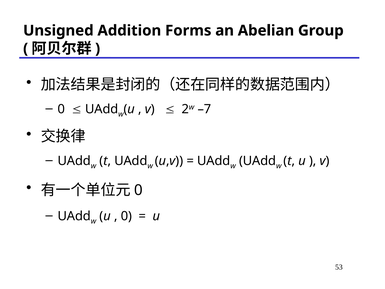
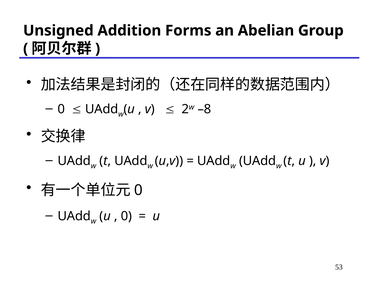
–7: –7 -> –8
